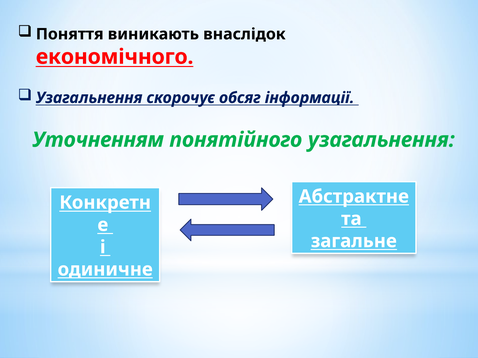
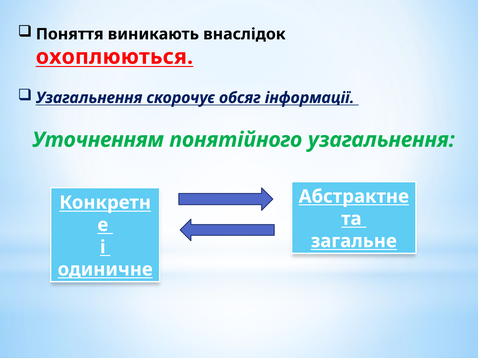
економічного: економічного -> охоплюються
